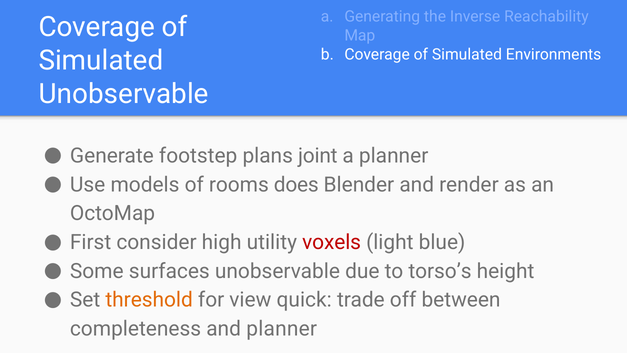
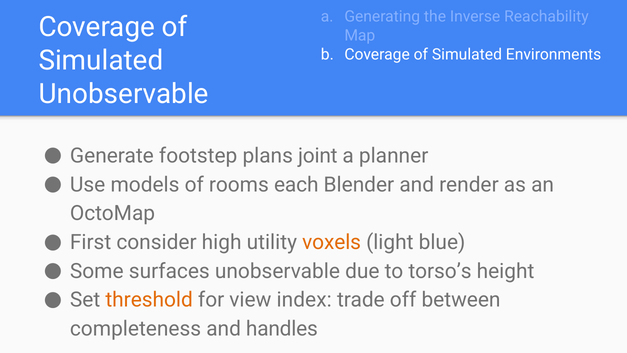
does: does -> each
voxels colour: red -> orange
quick: quick -> index
and planner: planner -> handles
